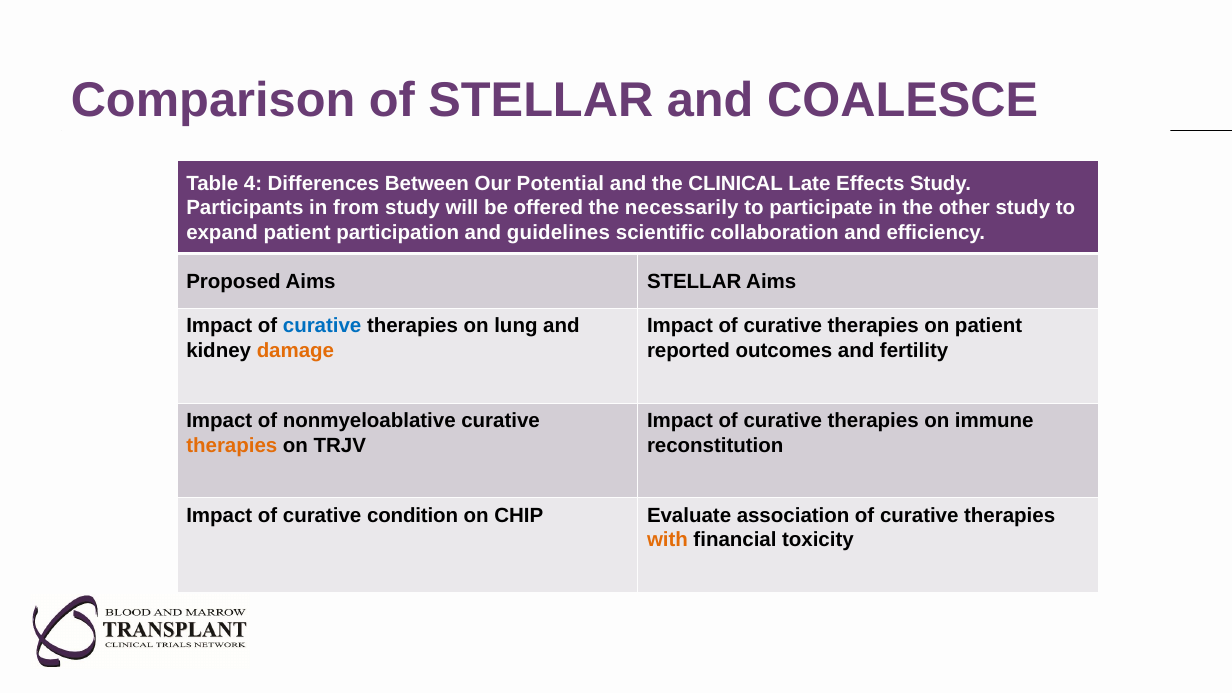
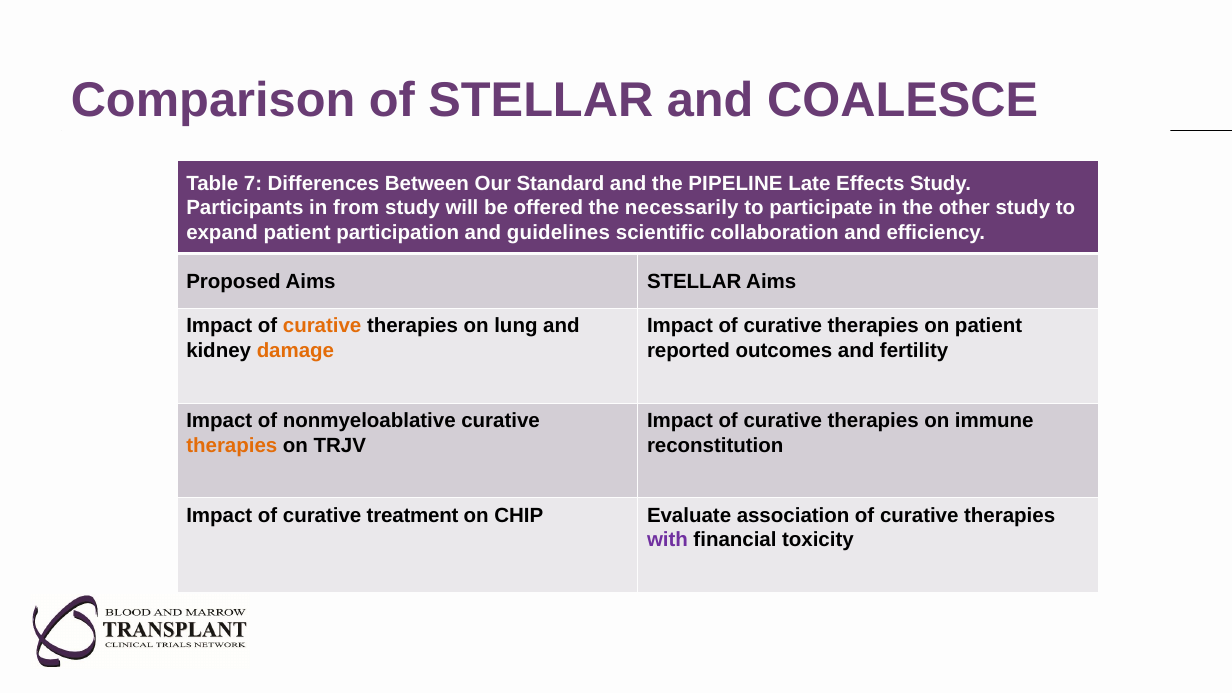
4: 4 -> 7
Potential: Potential -> Standard
CLINICAL: CLINICAL -> PIPELINE
curative at (322, 326) colour: blue -> orange
condition: condition -> treatment
with colour: orange -> purple
